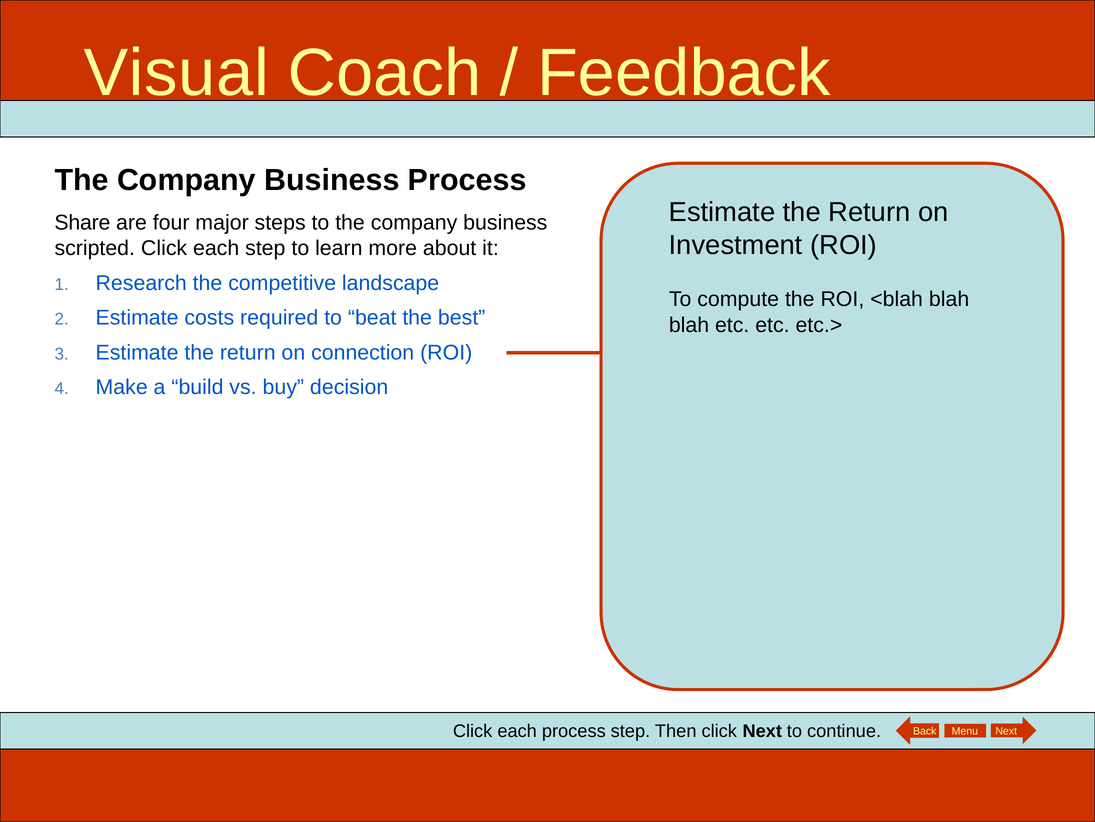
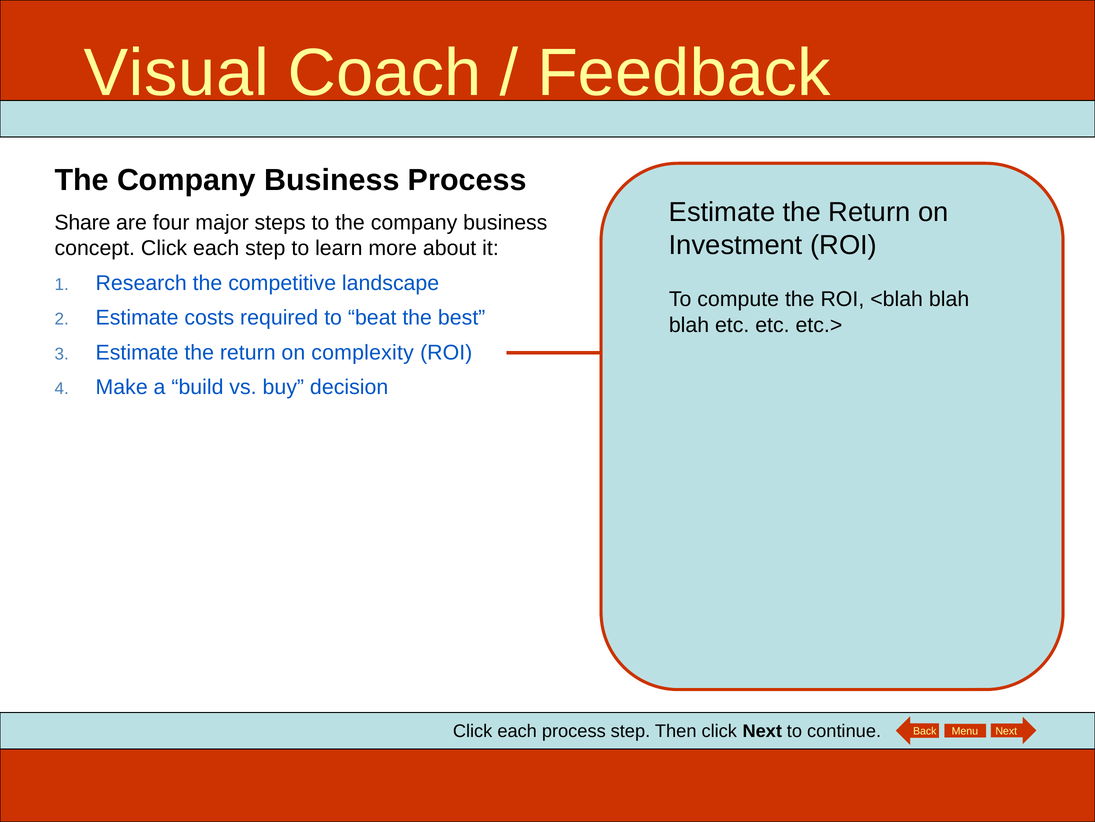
scripted: scripted -> concept
connection: connection -> complexity
